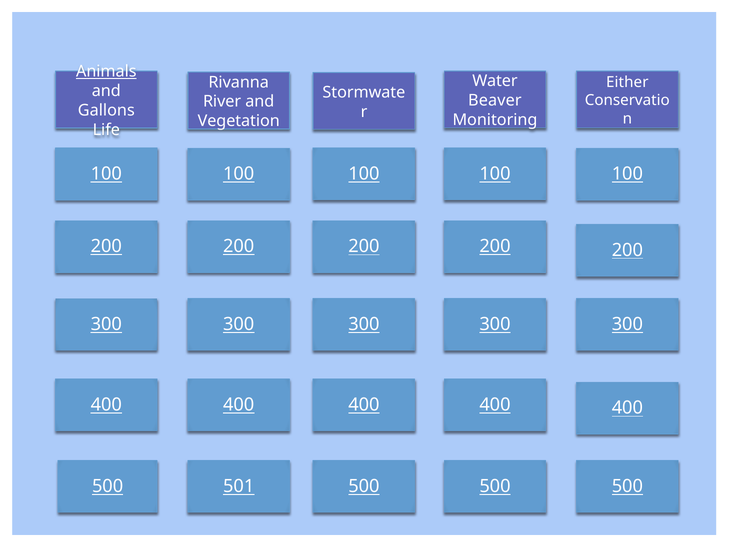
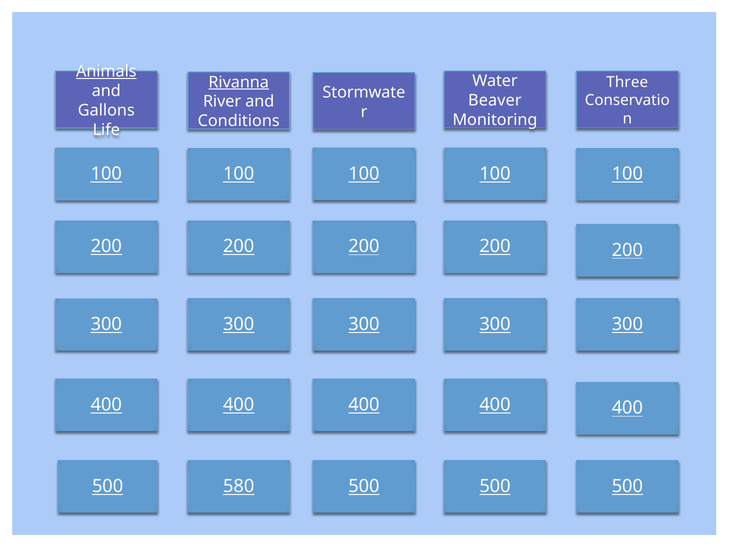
Rivanna underline: none -> present
Either: Either -> Three
Vegetation: Vegetation -> Conditions
501: 501 -> 580
